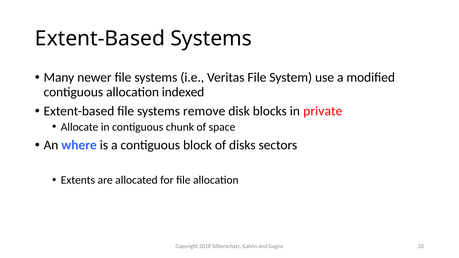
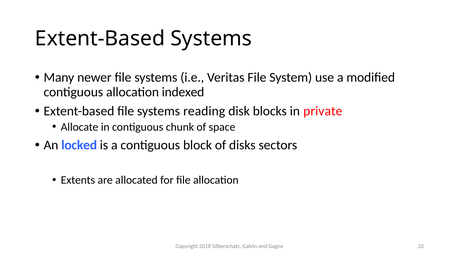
remove: remove -> reading
where: where -> locked
